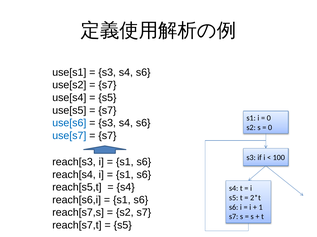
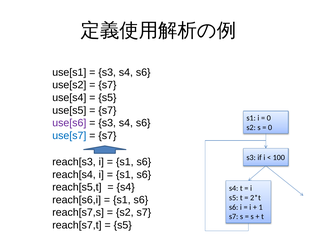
use[s6 colour: blue -> purple
